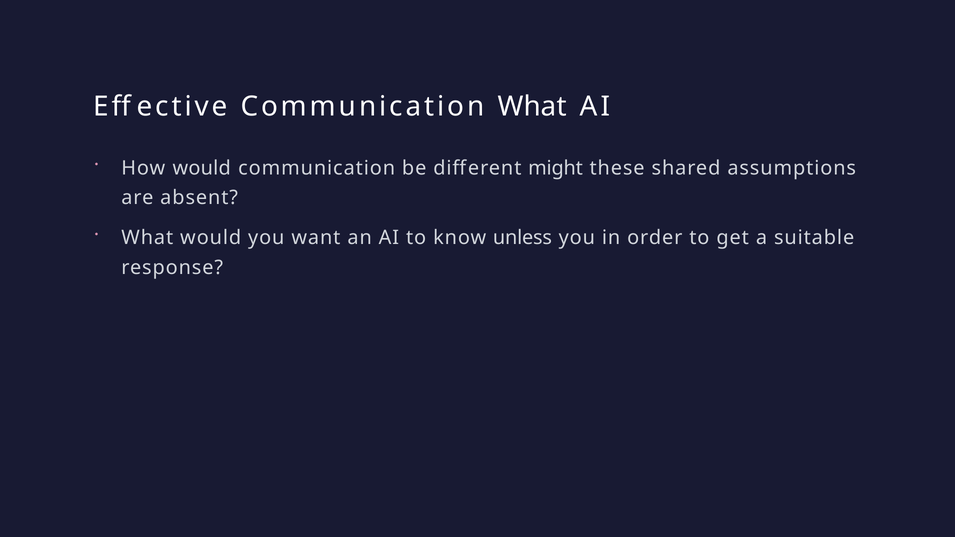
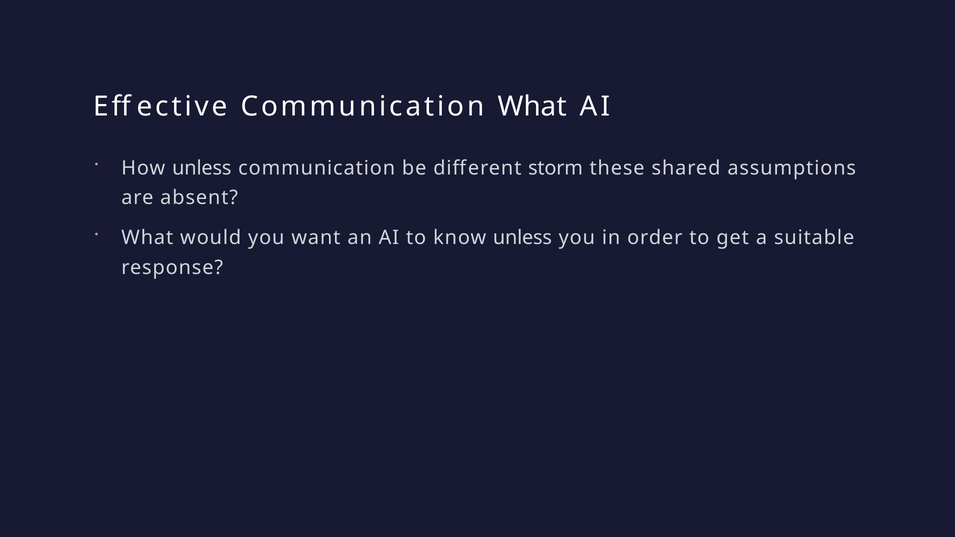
How would: would -> unless
might: might -> storm
